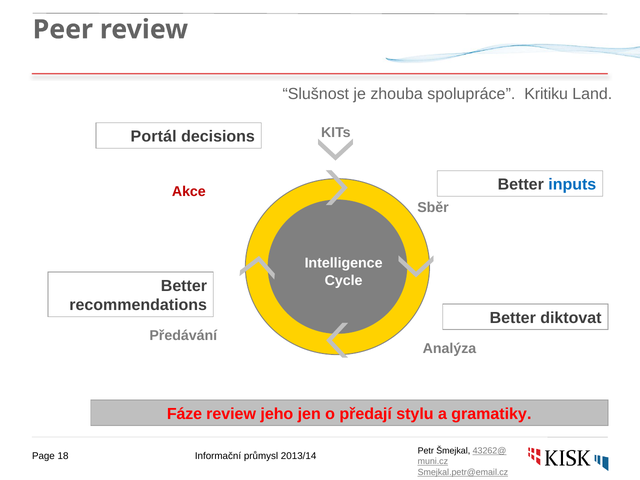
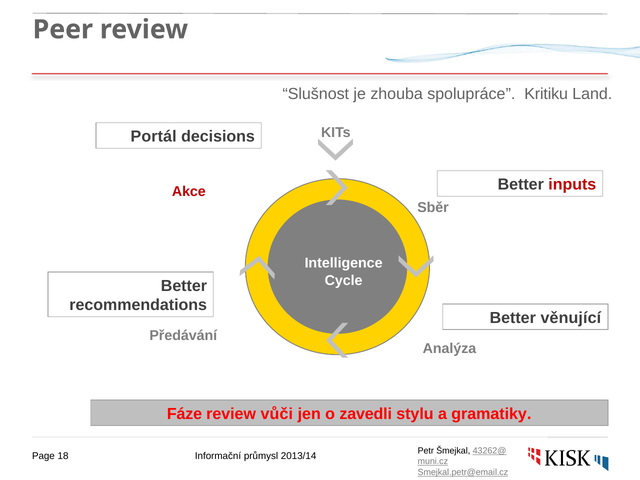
inputs colour: blue -> red
diktovat: diktovat -> věnující
jeho: jeho -> vůči
předají: předají -> zavedli
